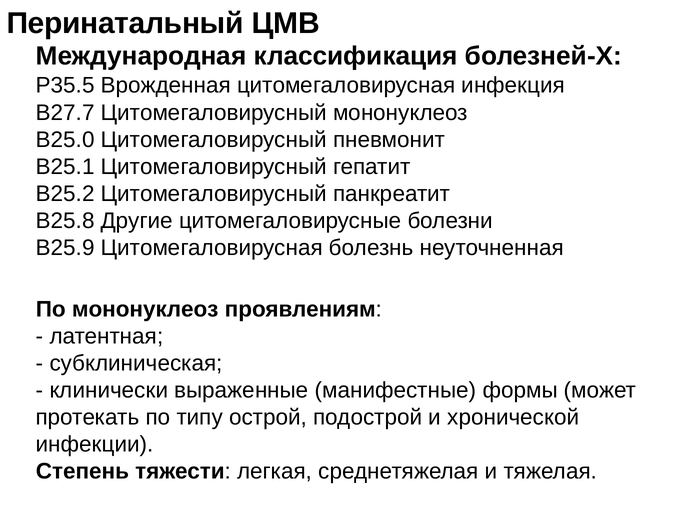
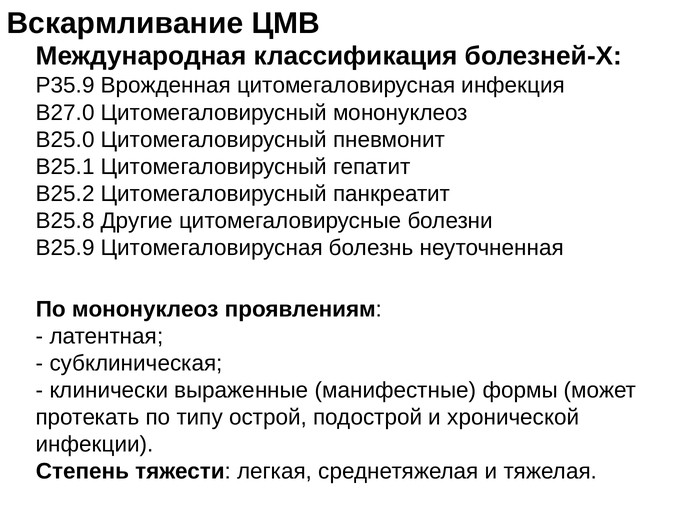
Перинатальный: Перинатальный -> Вскармливание
P35.5: P35.5 -> P35.9
B27.7: B27.7 -> B27.0
